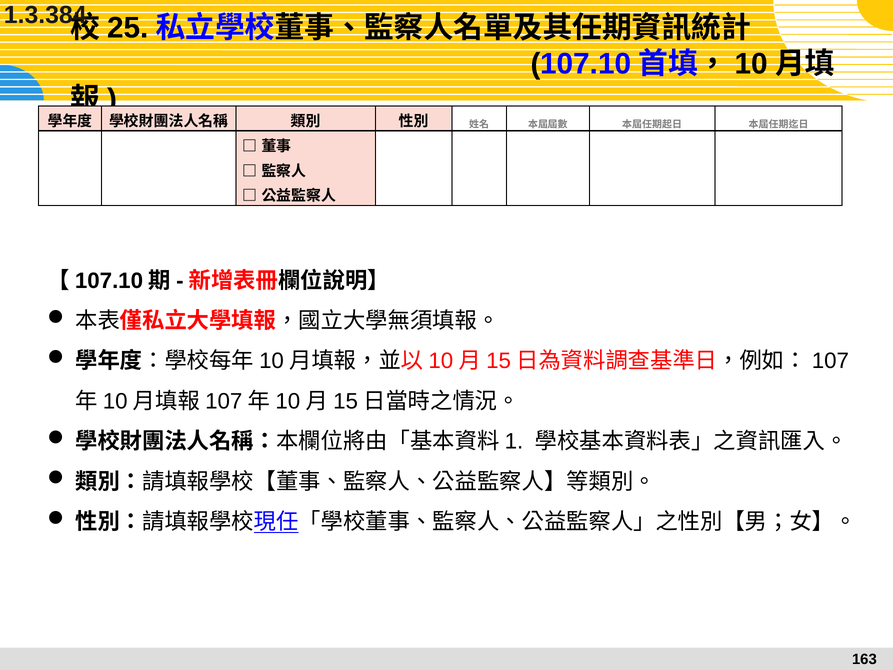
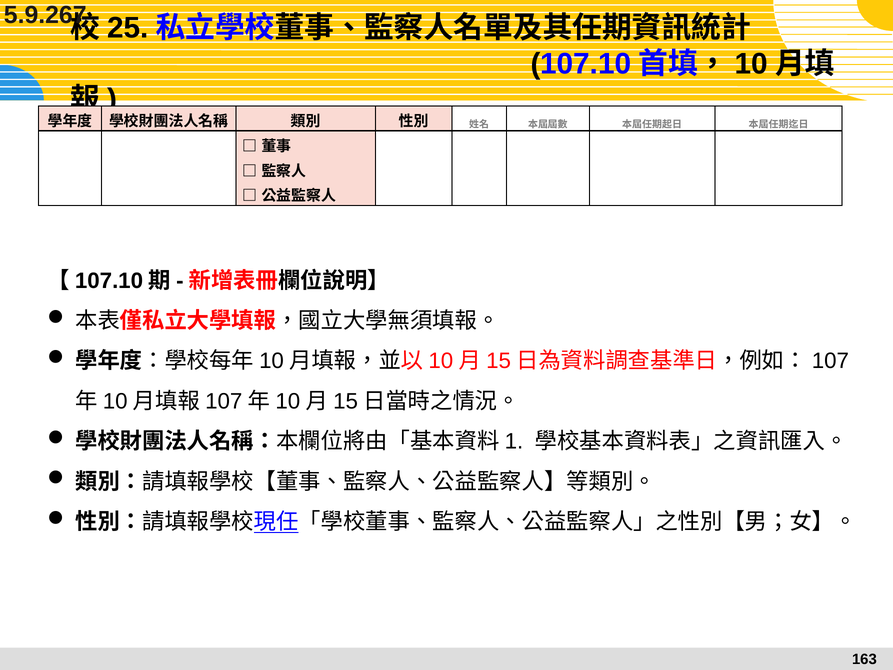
1.3.384: 1.3.384 -> 5.9.267
